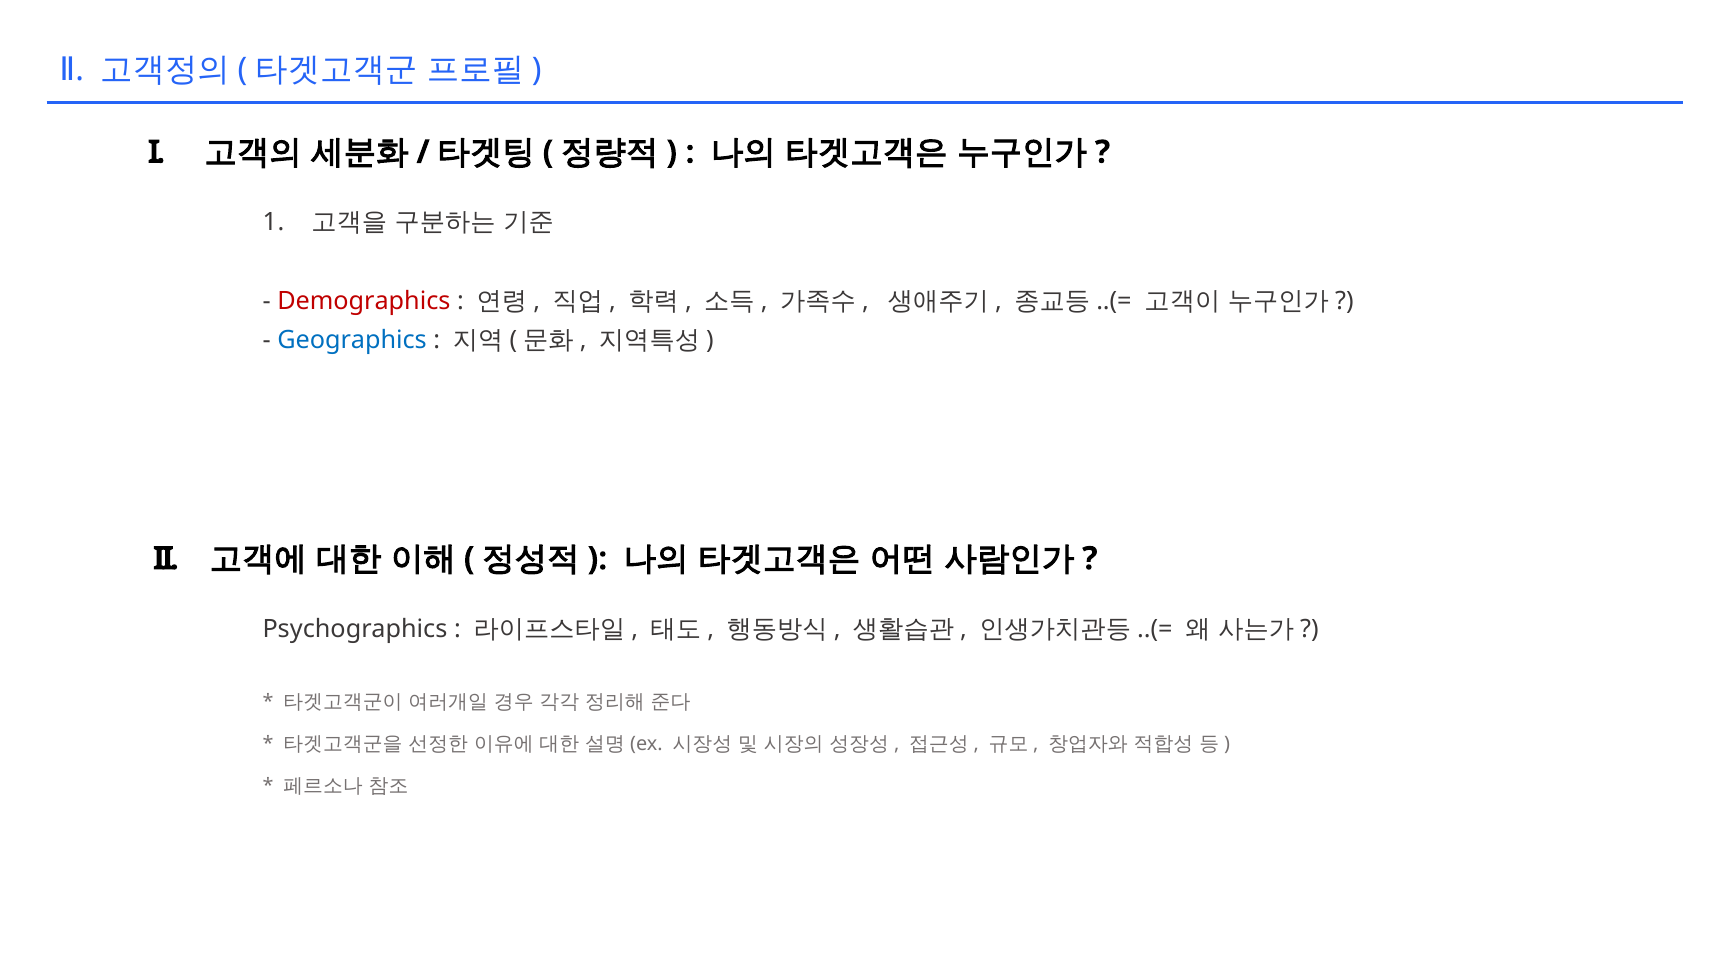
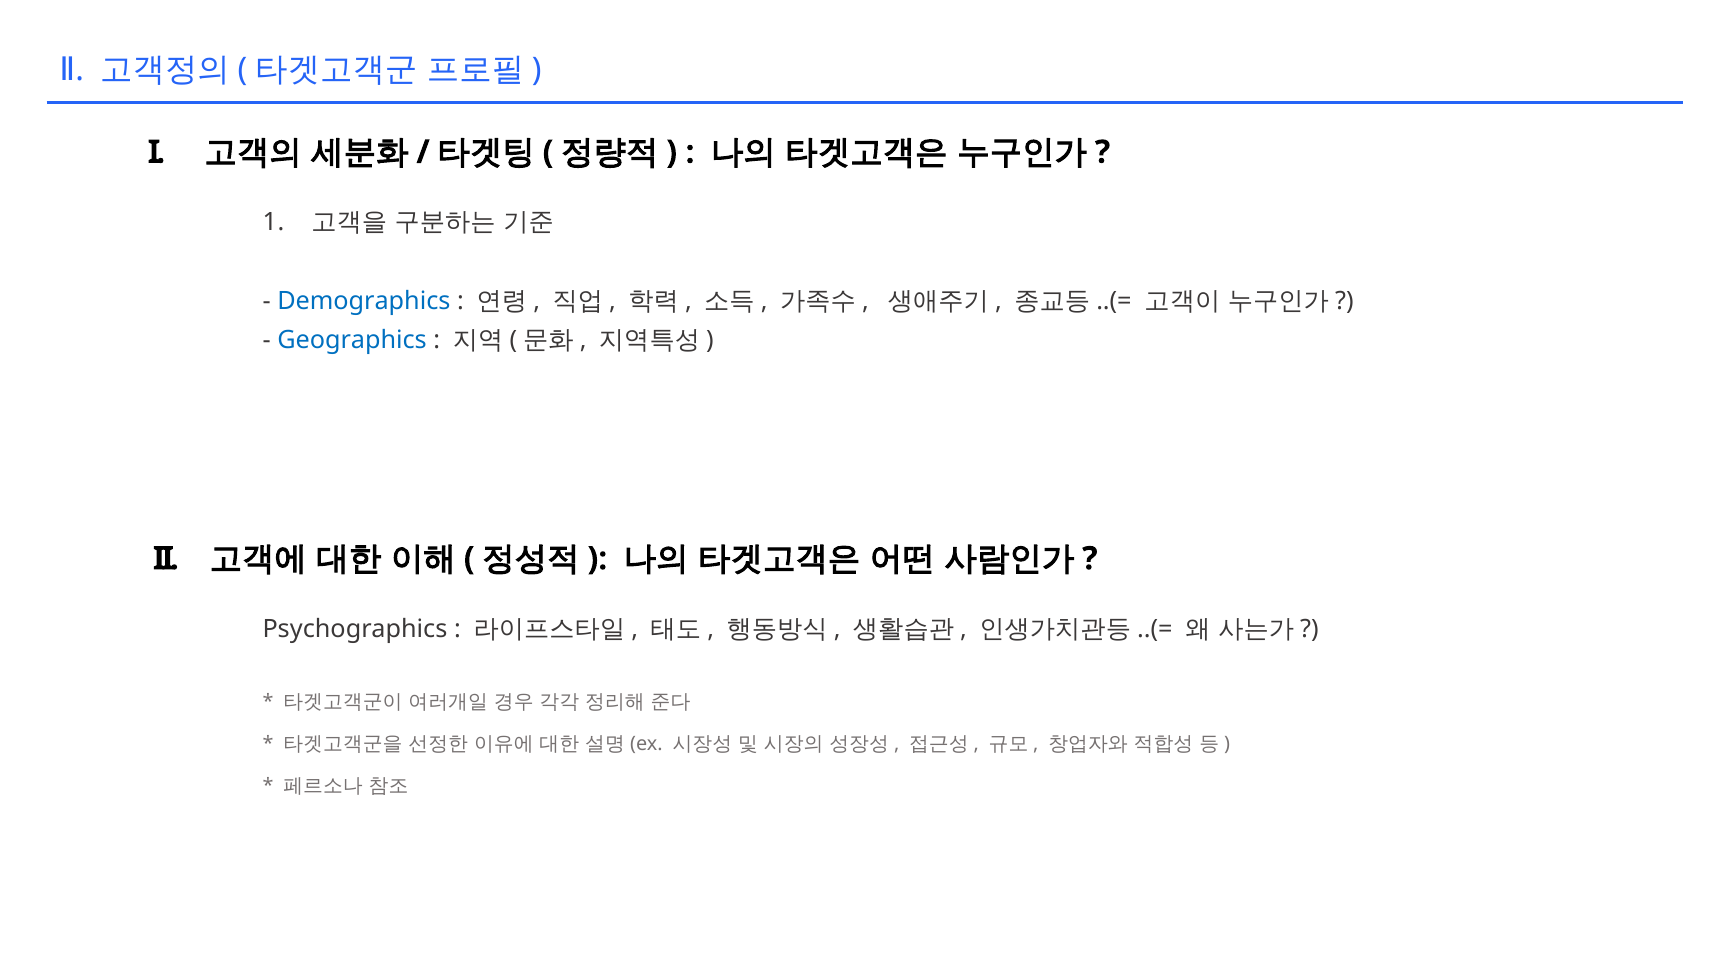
Demographics colour: red -> blue
